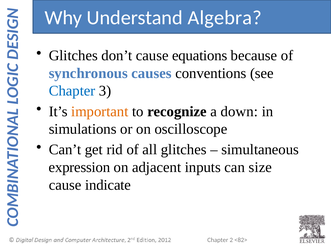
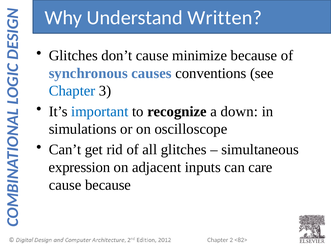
Algebra: Algebra -> Written
equations: equations -> minimize
important colour: orange -> blue
size: size -> care
cause indicate: indicate -> because
